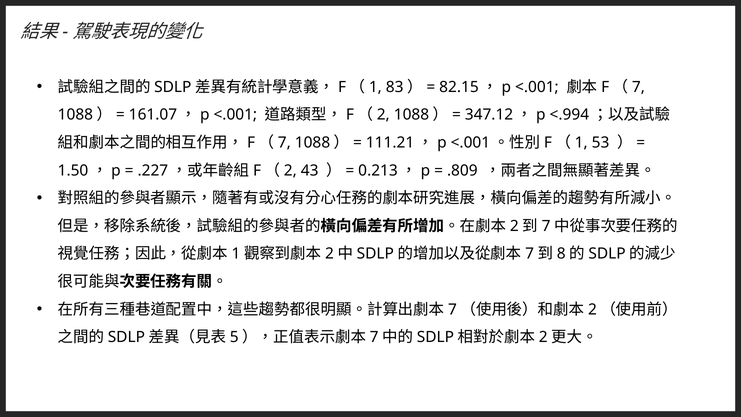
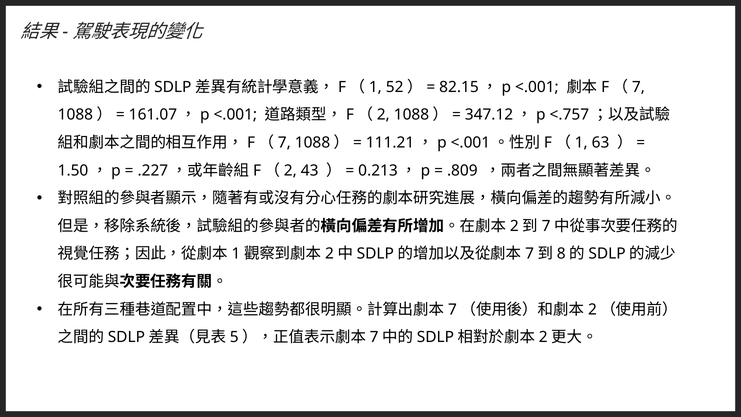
83: 83 -> 52
<.994: <.994 -> <.757
53: 53 -> 63
